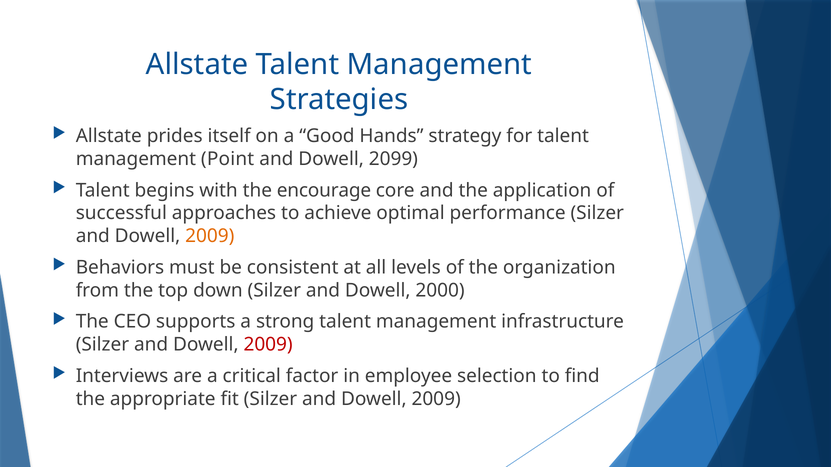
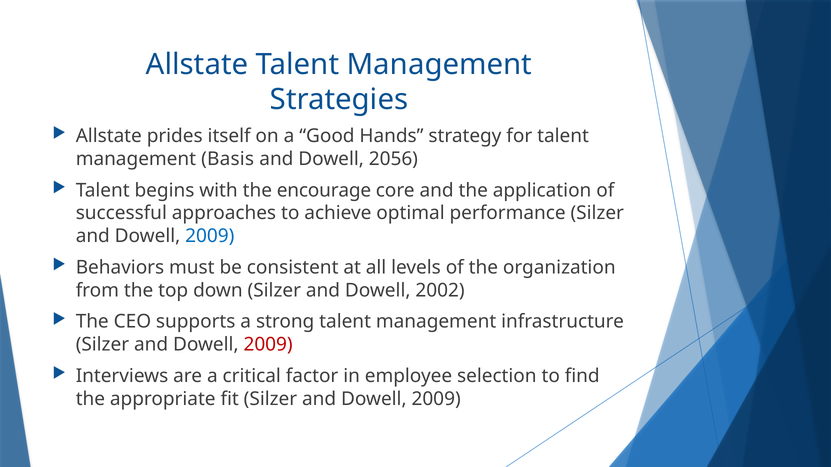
Point: Point -> Basis
2099: 2099 -> 2056
2009 at (210, 236) colour: orange -> blue
2000: 2000 -> 2002
